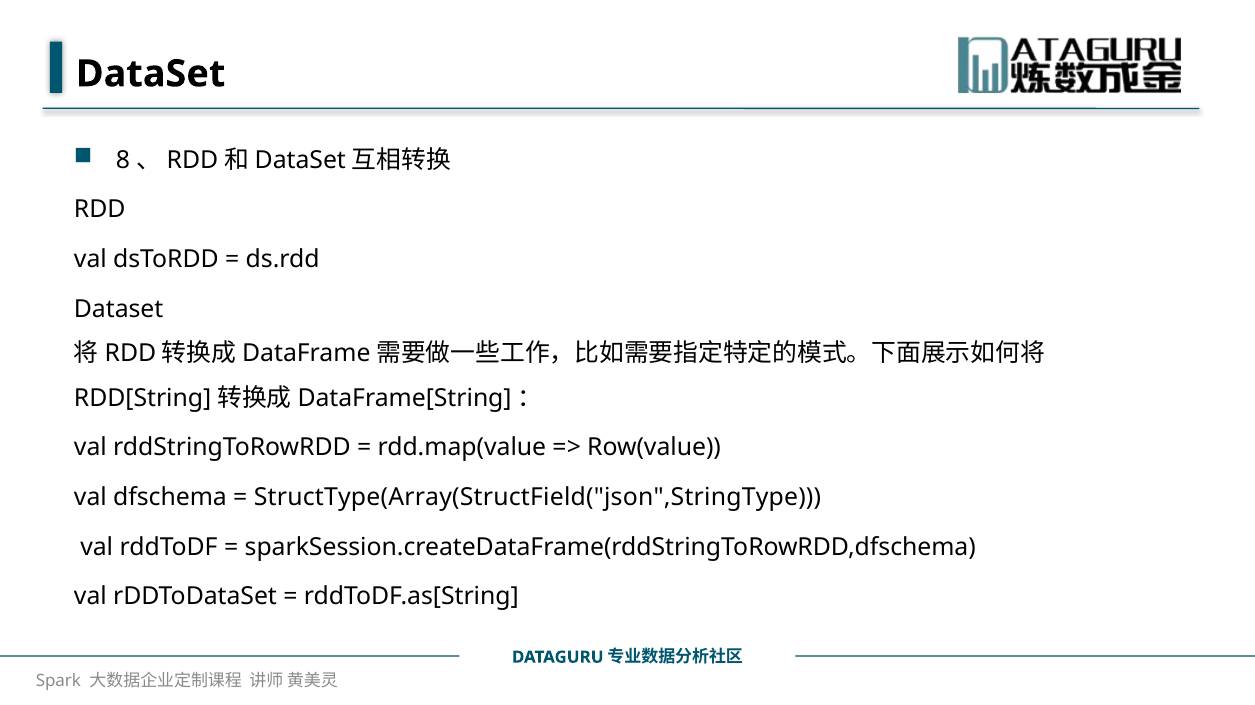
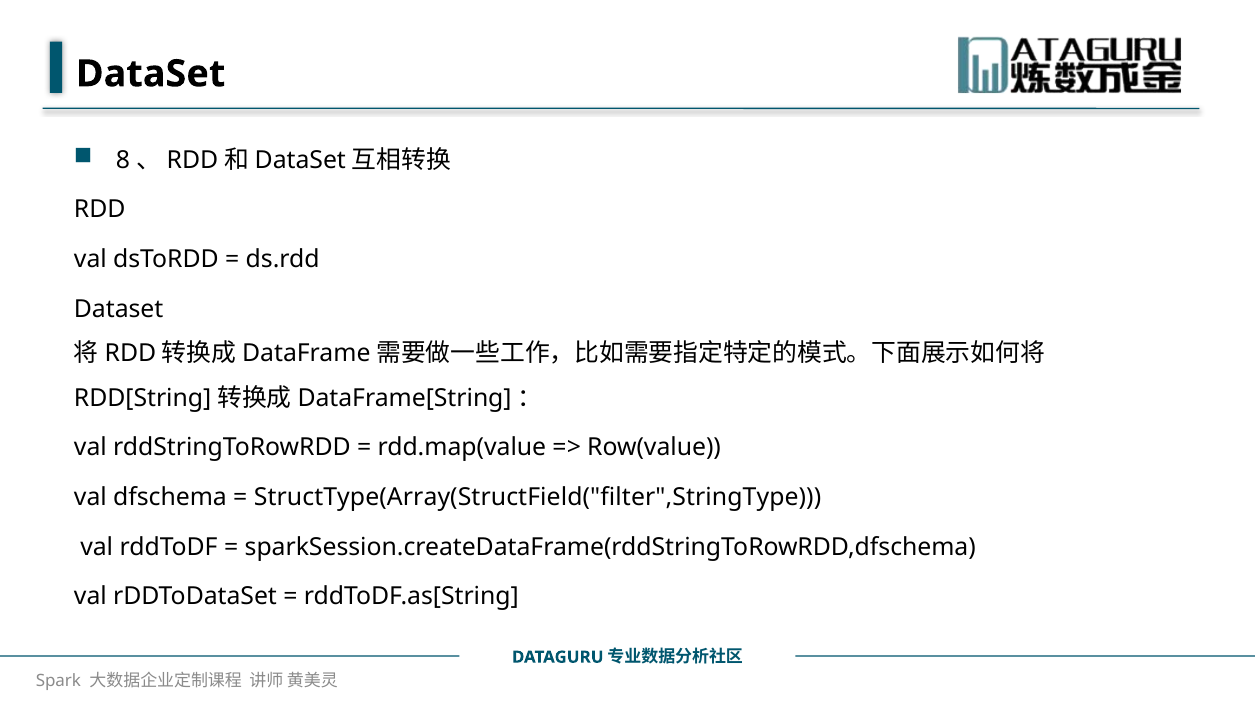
StructType(Array(StructField("json",StringType: StructType(Array(StructField("json",StringType -> StructType(Array(StructField("filter",StringType
